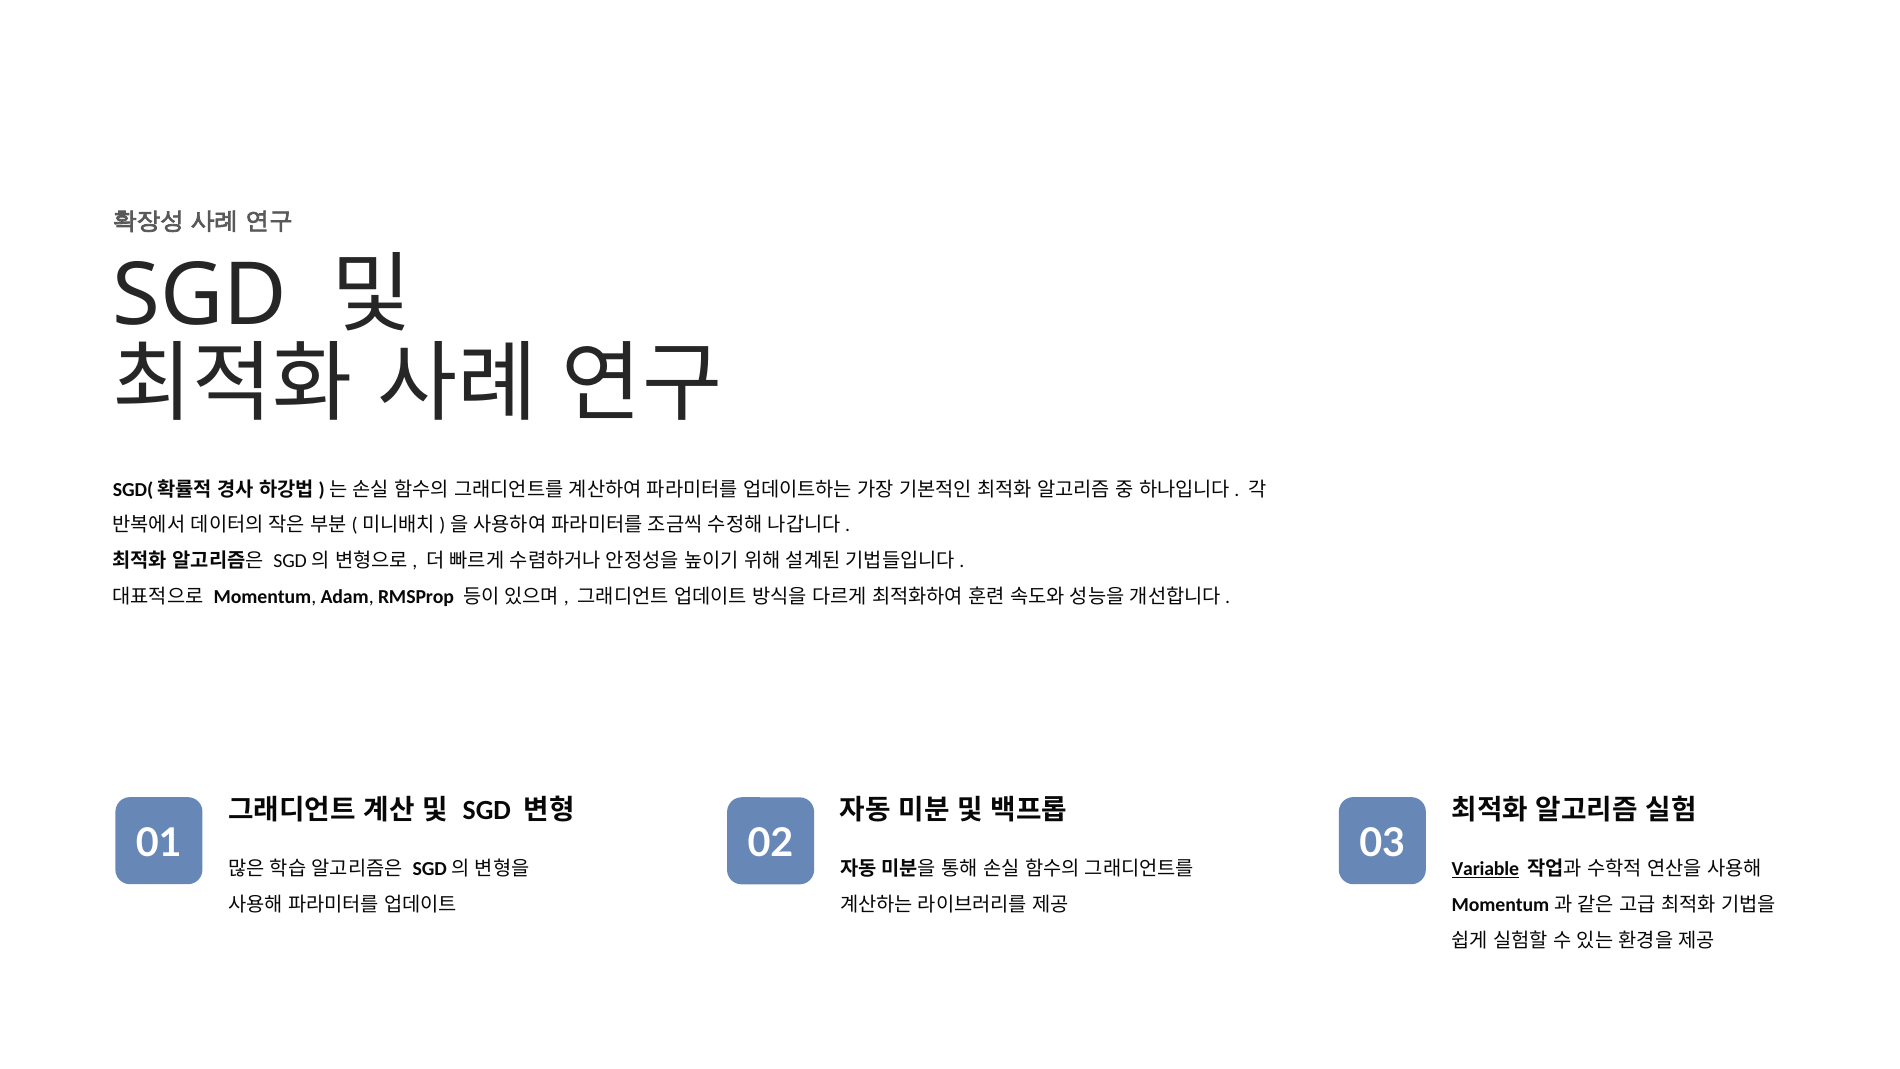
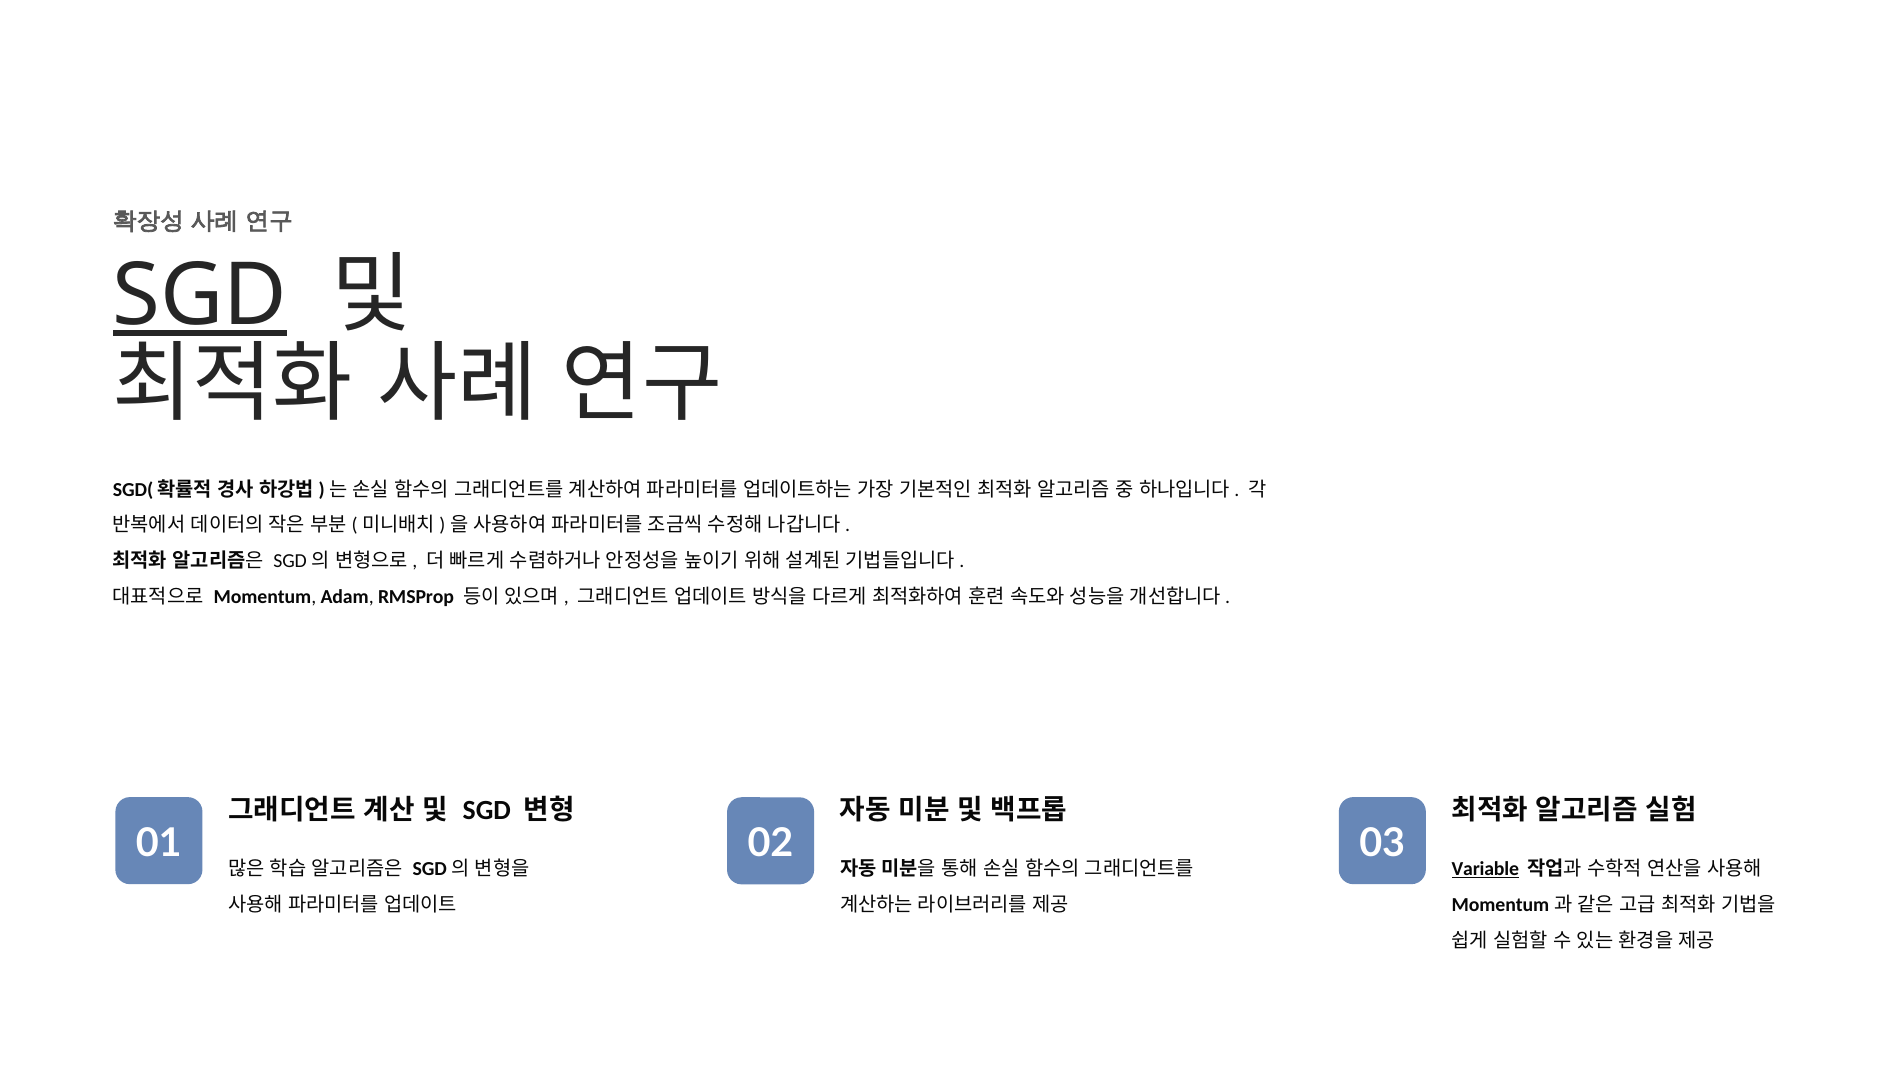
SGD at (200, 296) underline: none -> present
